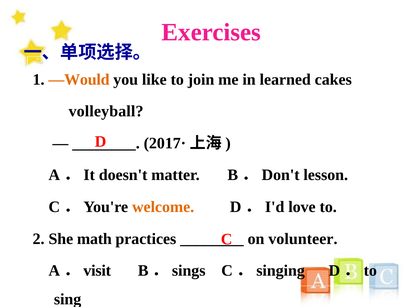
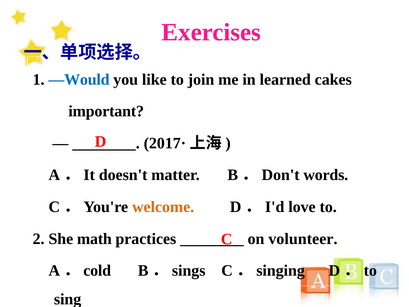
—Would colour: orange -> blue
volleyball: volleyball -> important
lesson: lesson -> words
visit: visit -> cold
